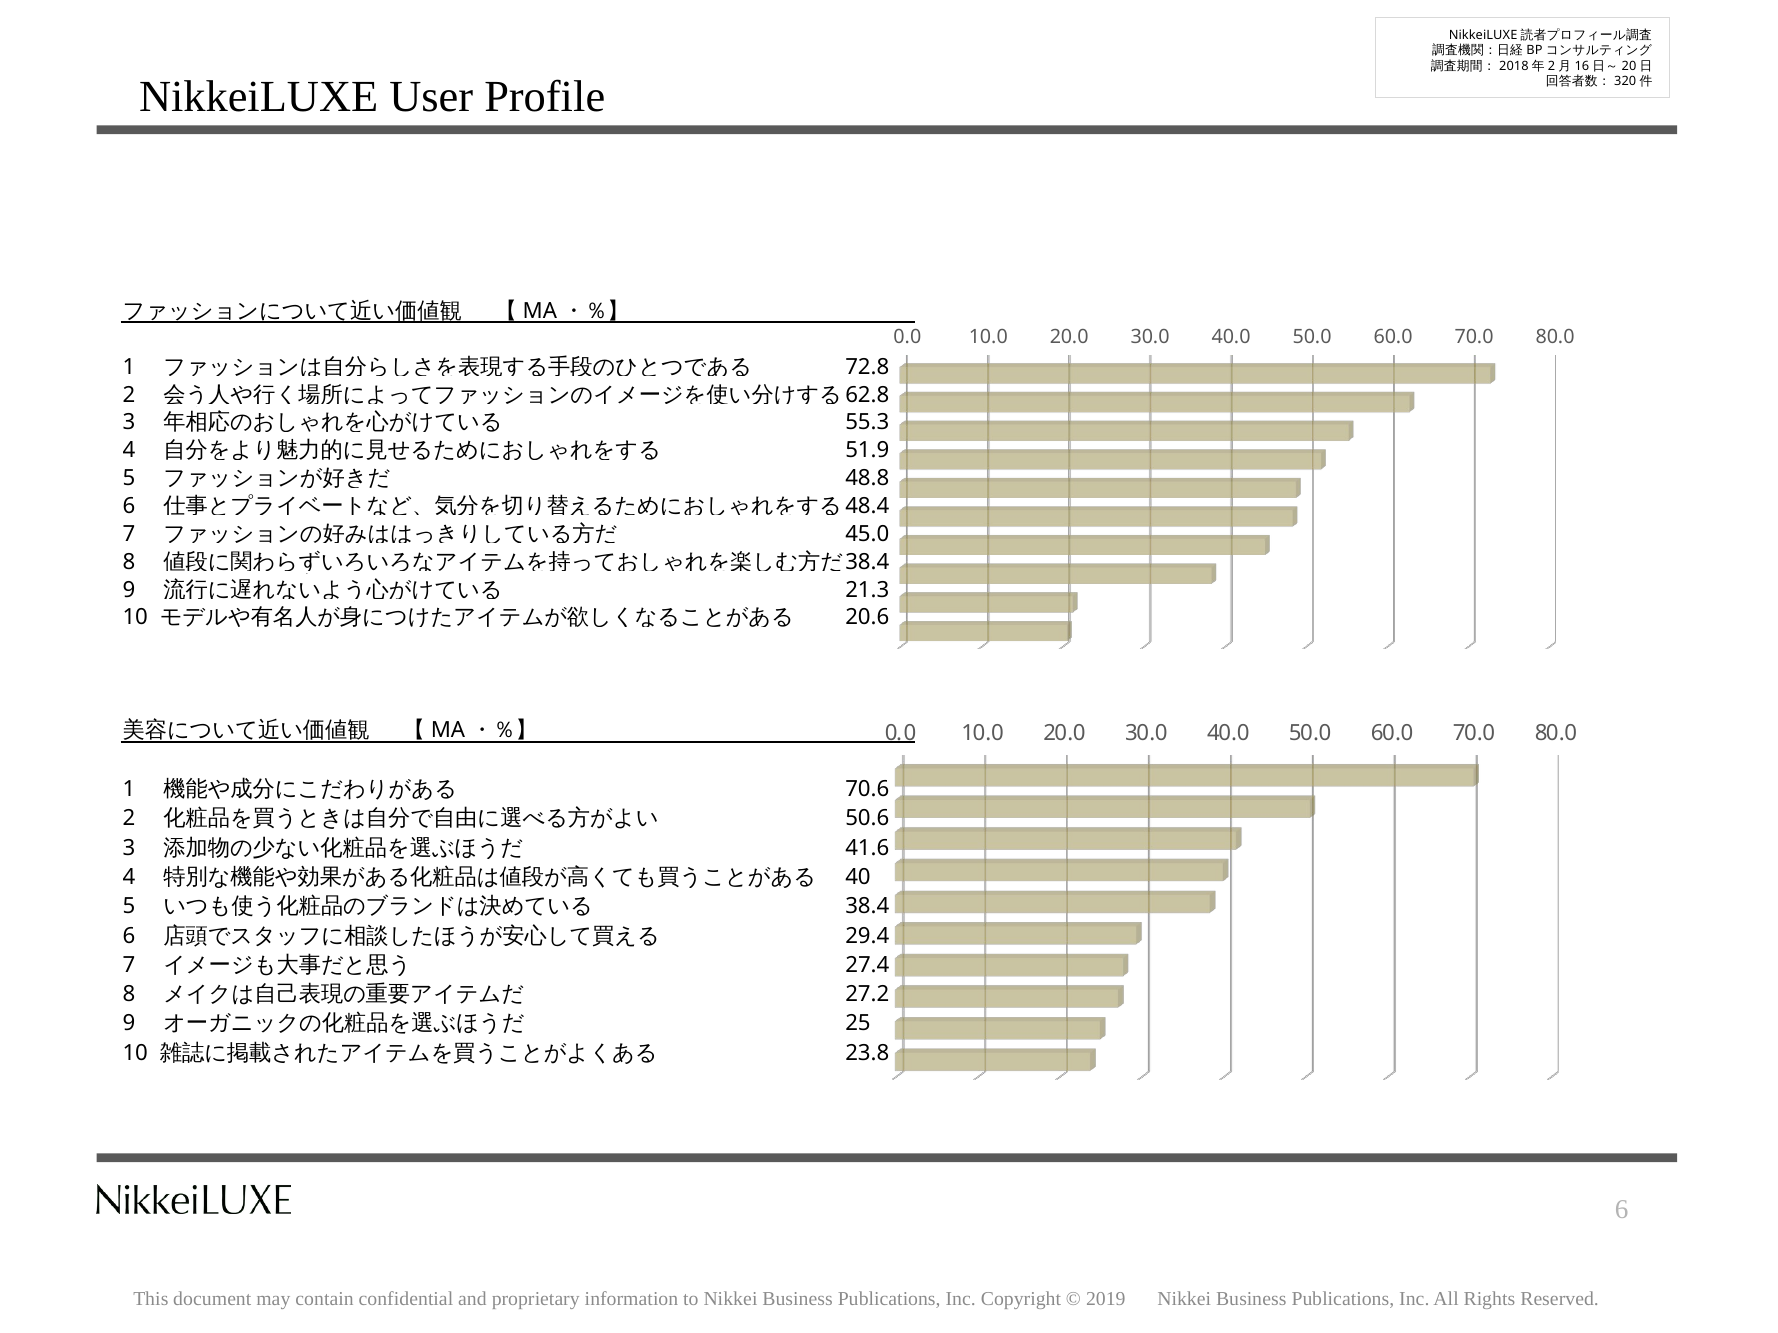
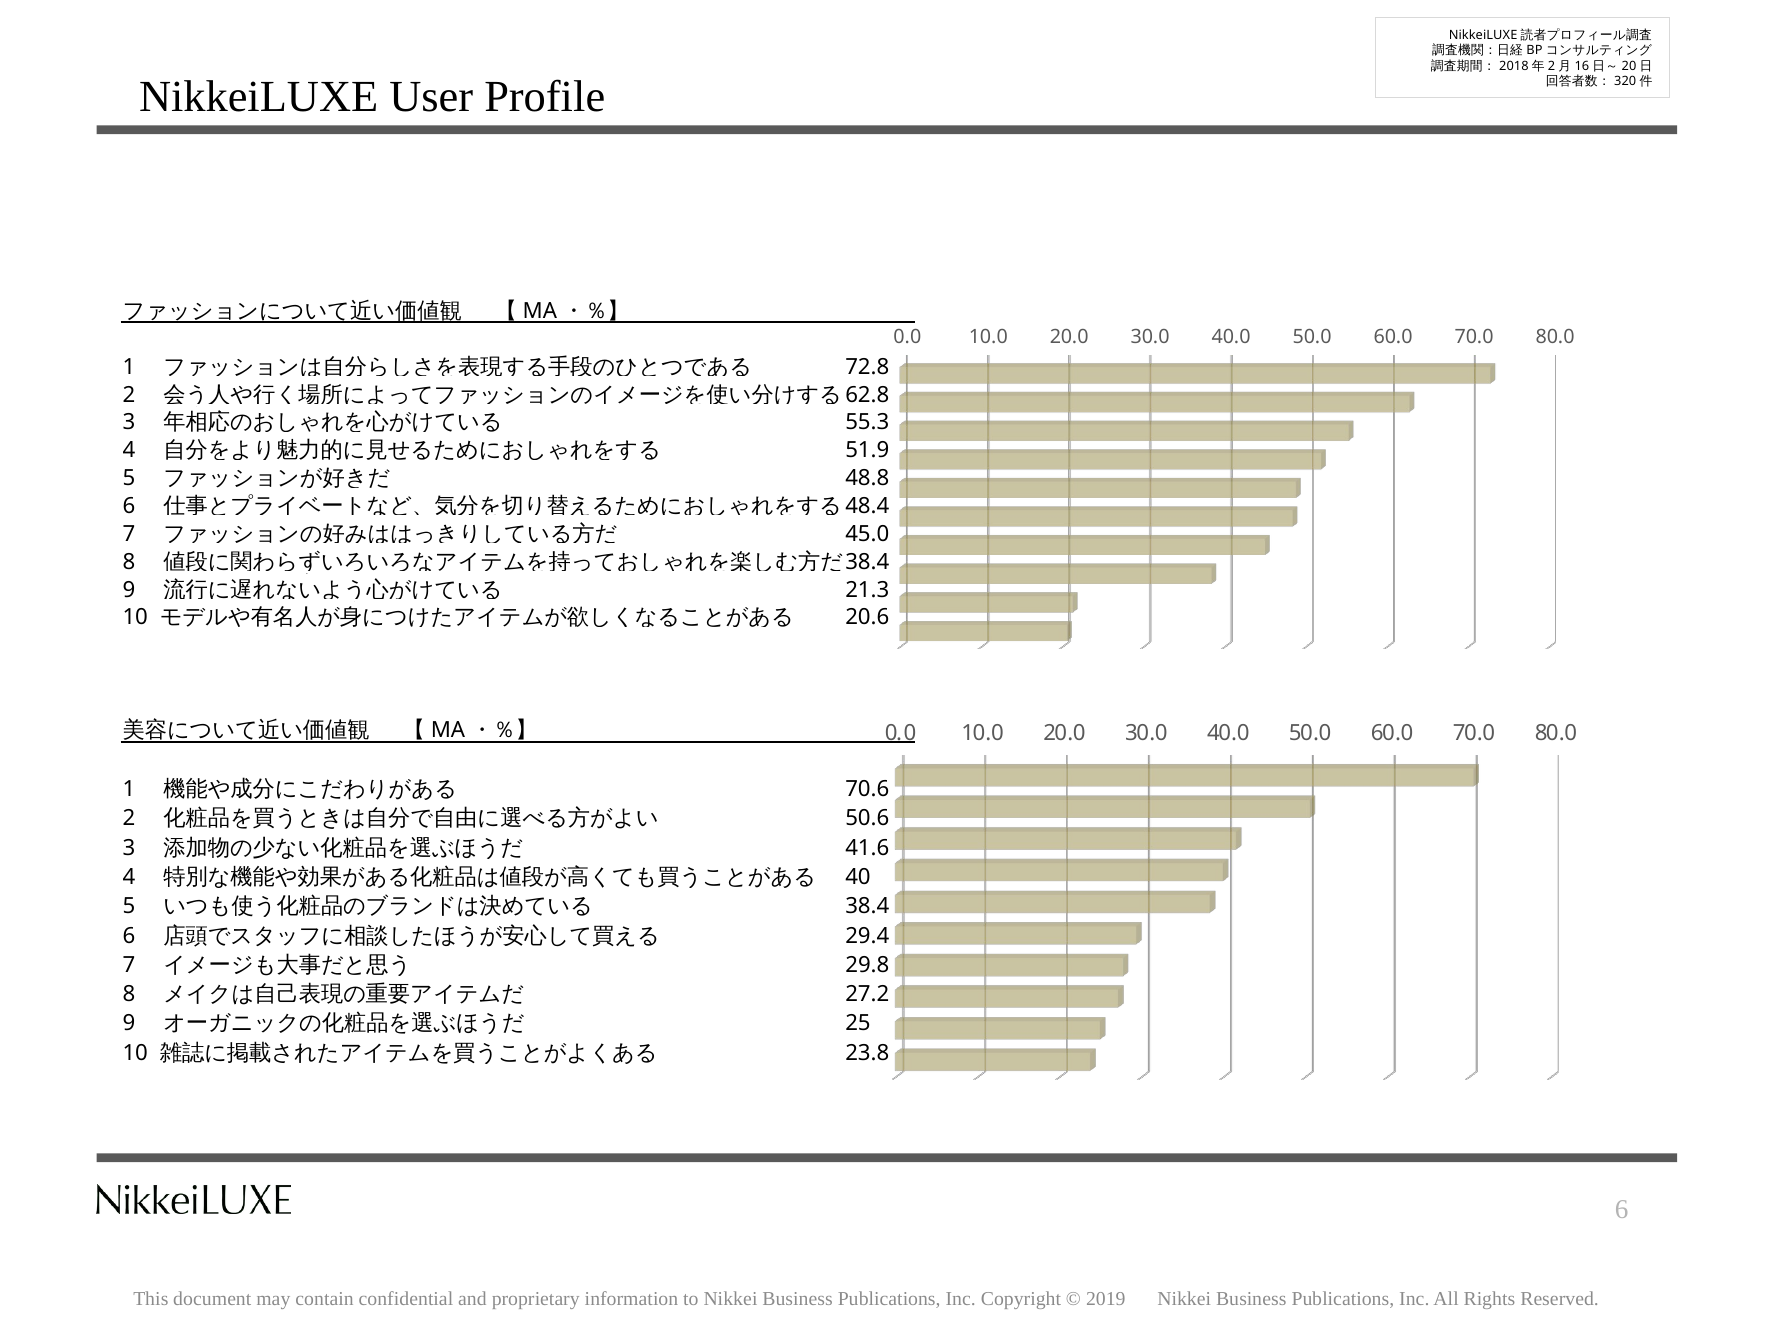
27.4: 27.4 -> 29.8
